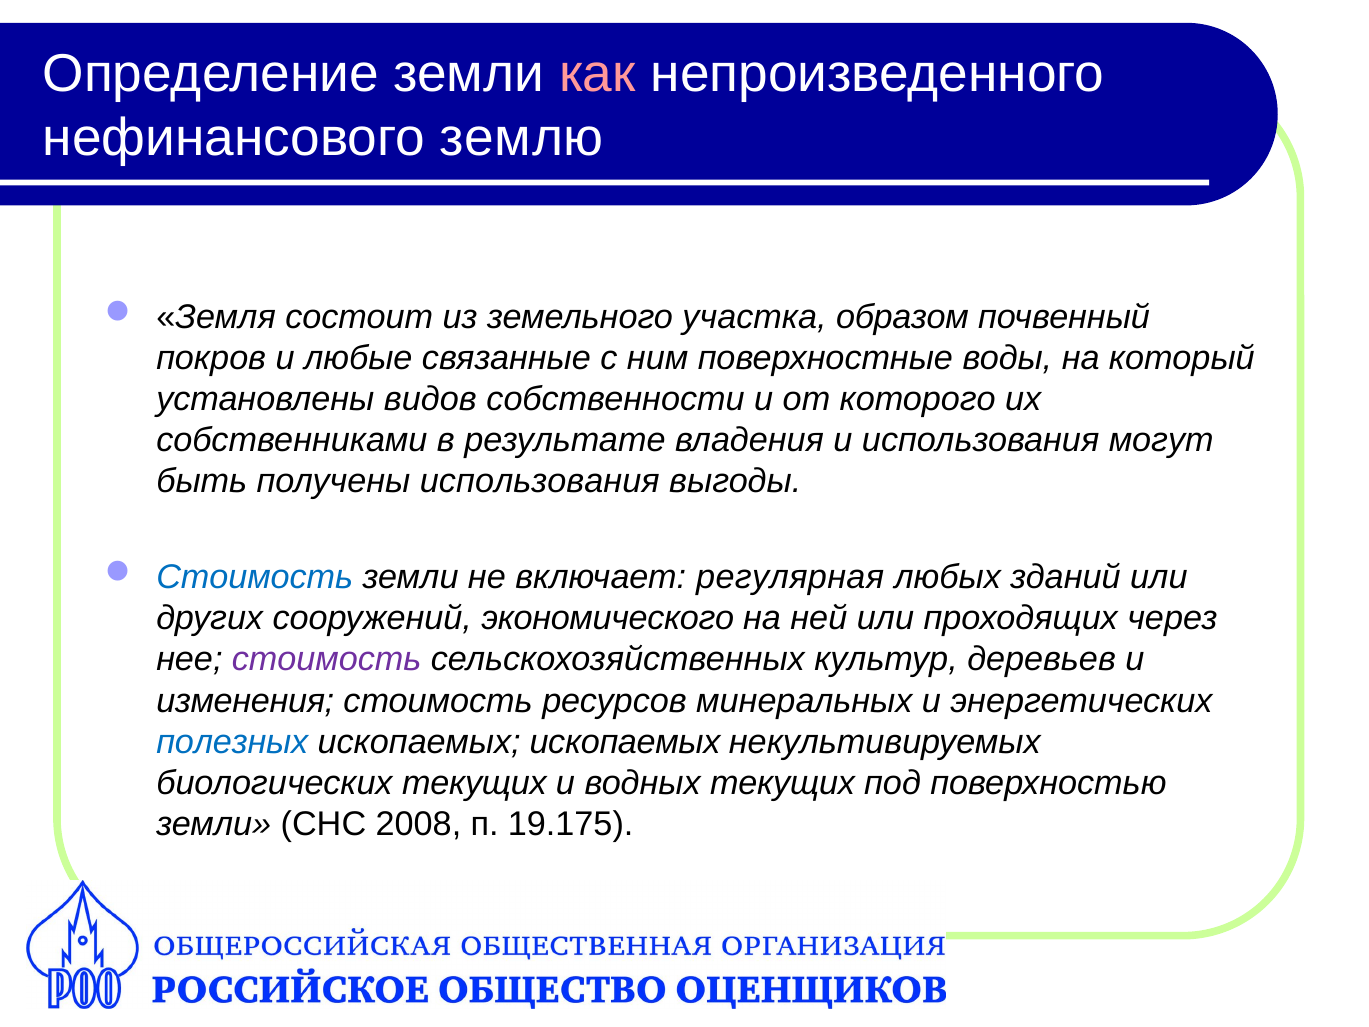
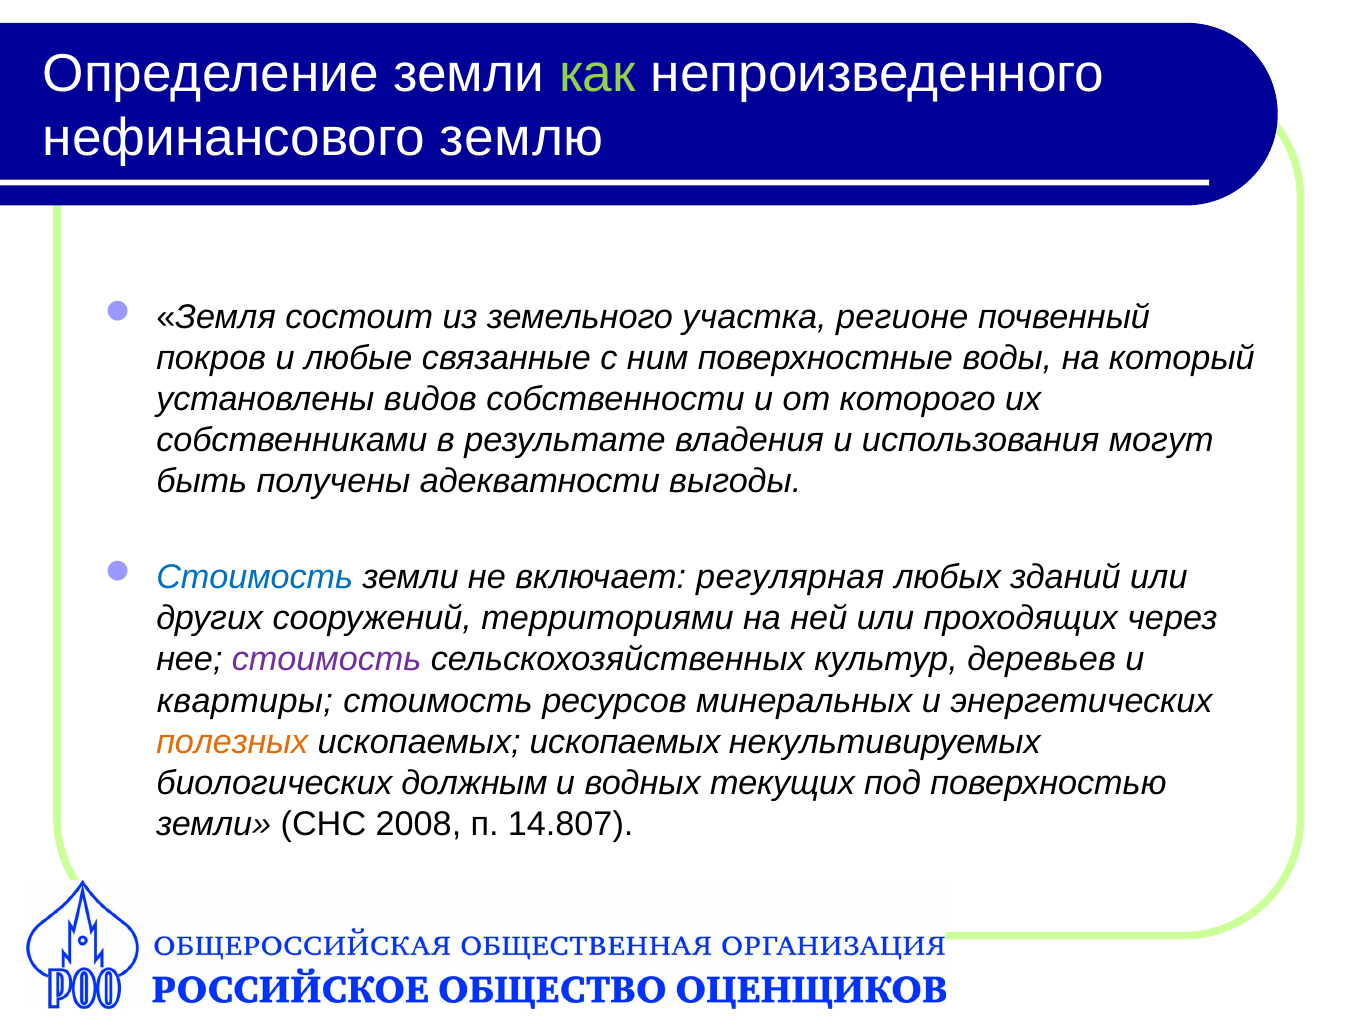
как colour: pink -> light green
образом: образом -> регионе
получены использования: использования -> адекватности
экономического: экономического -> территориями
изменения: изменения -> квартиры
полезных colour: blue -> orange
биологических текущих: текущих -> должным
19.175: 19.175 -> 14.807
